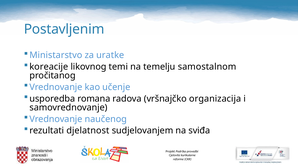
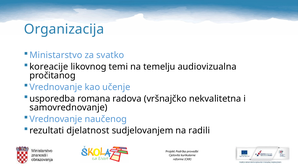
Postavljenim: Postavljenim -> Organizacija
uratke: uratke -> svatko
samostalnom: samostalnom -> audiovizualna
organizacija: organizacija -> nekvalitetna
sviđa: sviđa -> radili
